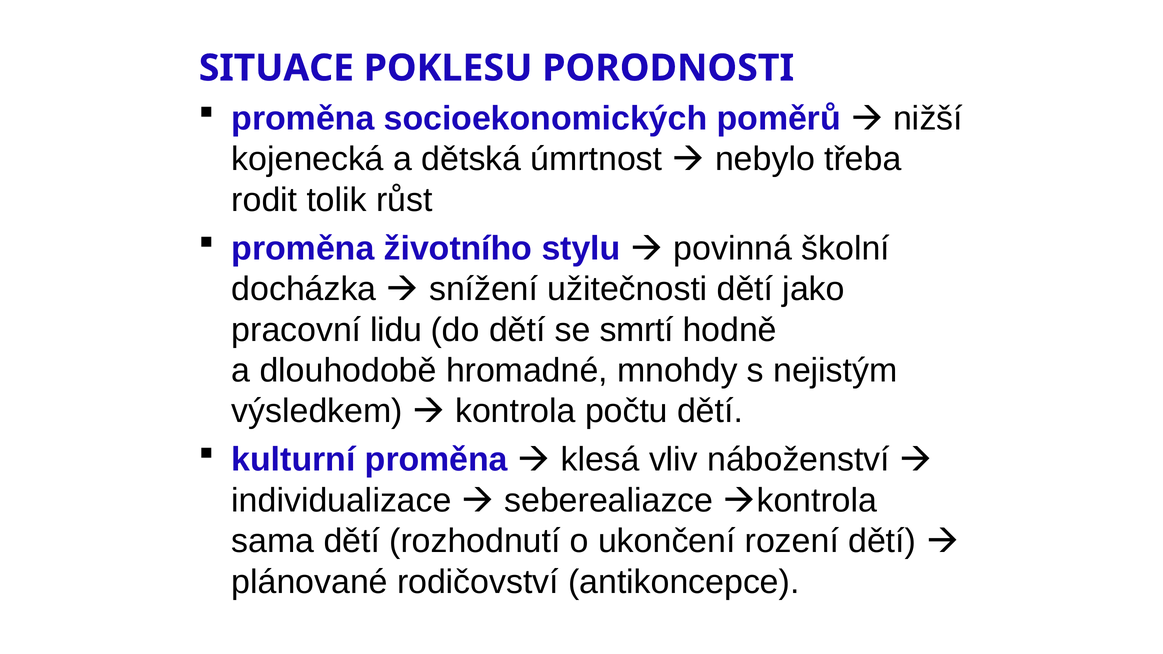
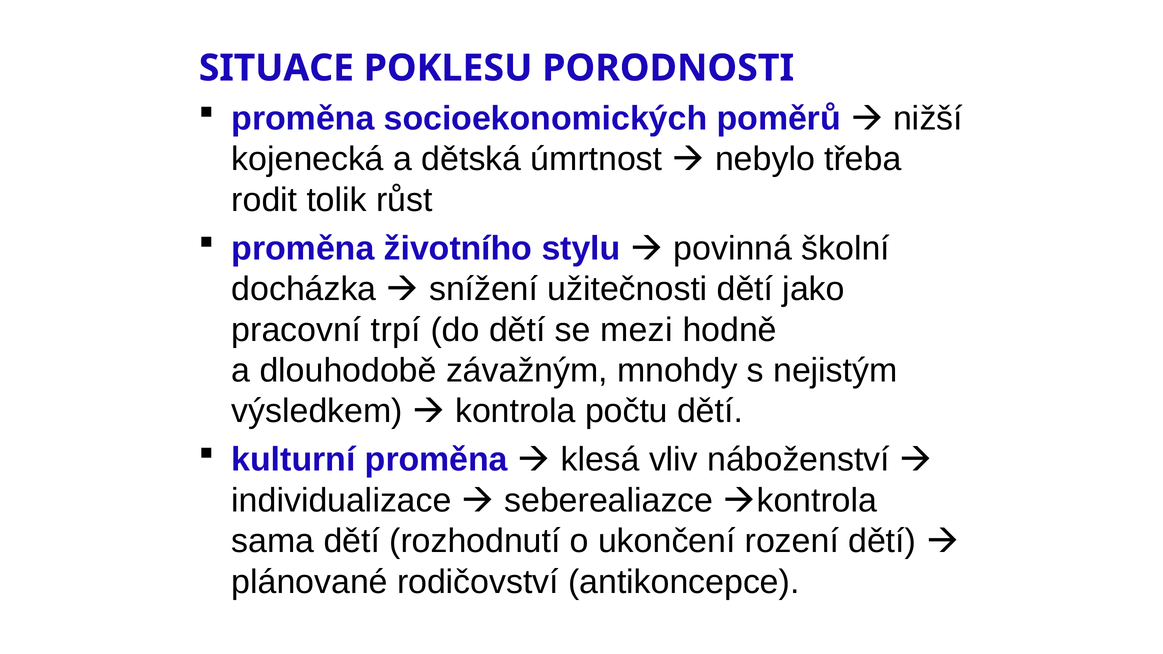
lidu: lidu -> trpí
smrtí: smrtí -> mezi
hromadné: hromadné -> závažným
